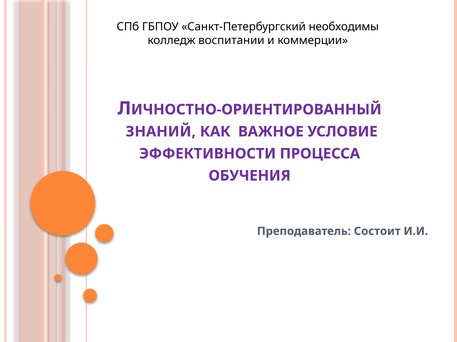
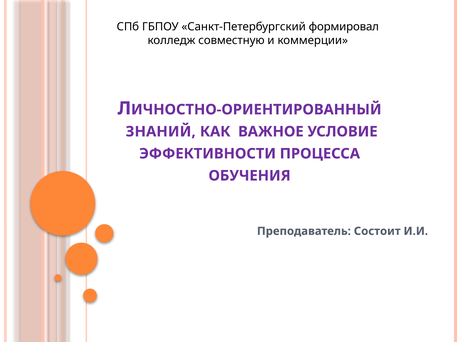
необходимы: необходимы -> формировал
воспитании: воспитании -> совместную
